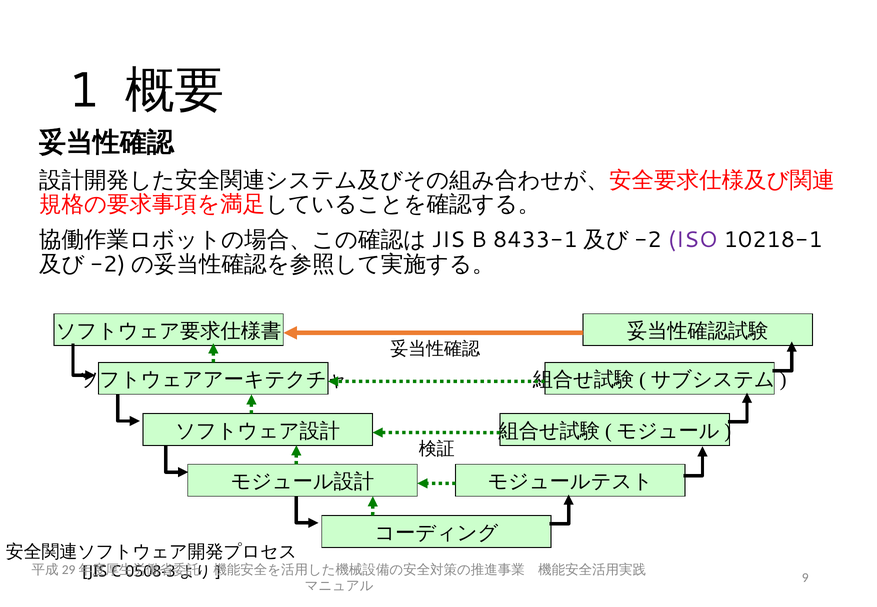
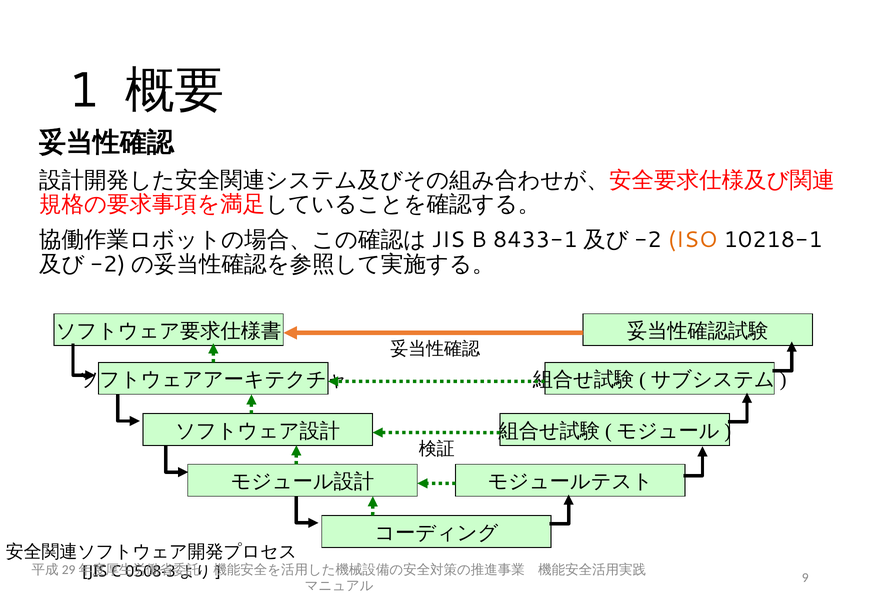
ISO colour: purple -> orange
